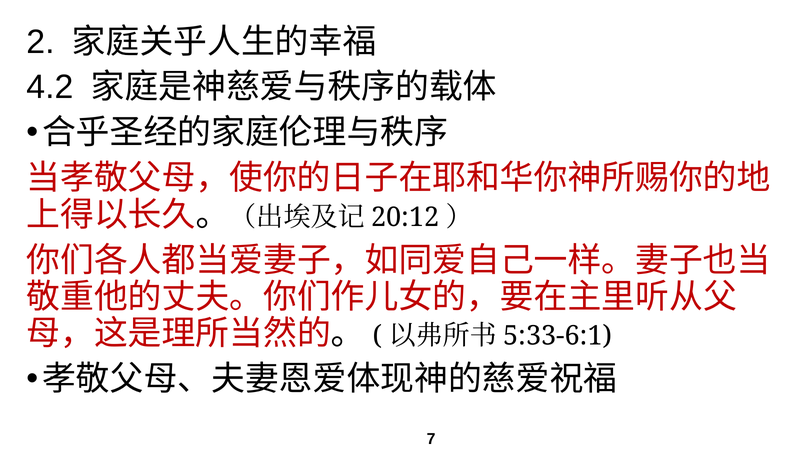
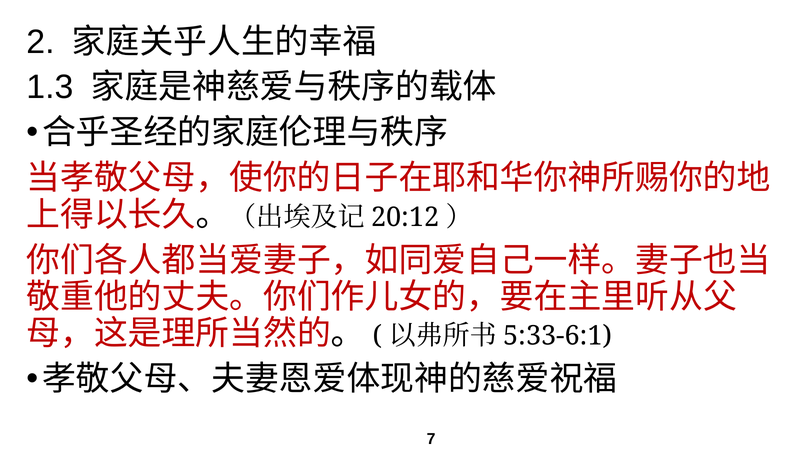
4.2: 4.2 -> 1.3
